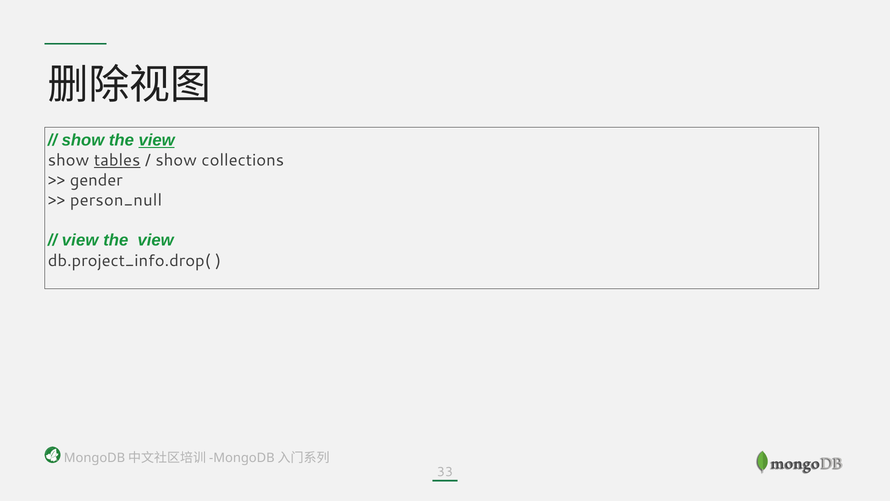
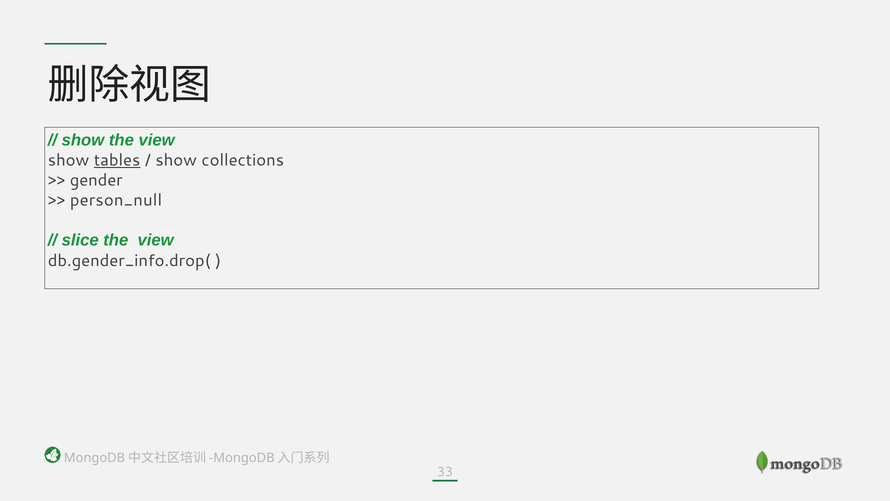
view at (157, 140) underline: present -> none
view at (80, 240): view -> slice
db.project_info.drop(: db.project_info.drop( -> db.gender_info.drop(
